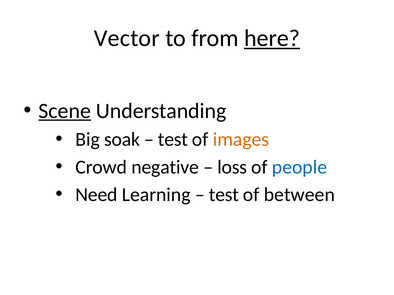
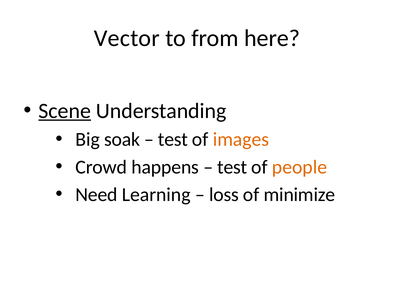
here underline: present -> none
negative: negative -> happens
loss at (232, 167): loss -> test
people colour: blue -> orange
test at (224, 195): test -> loss
between: between -> minimize
